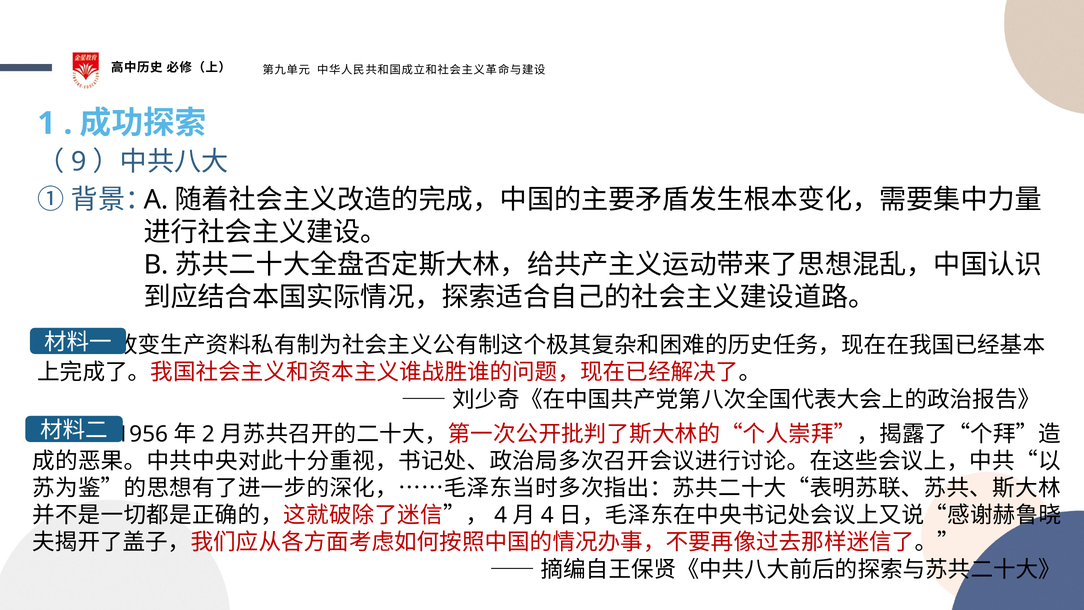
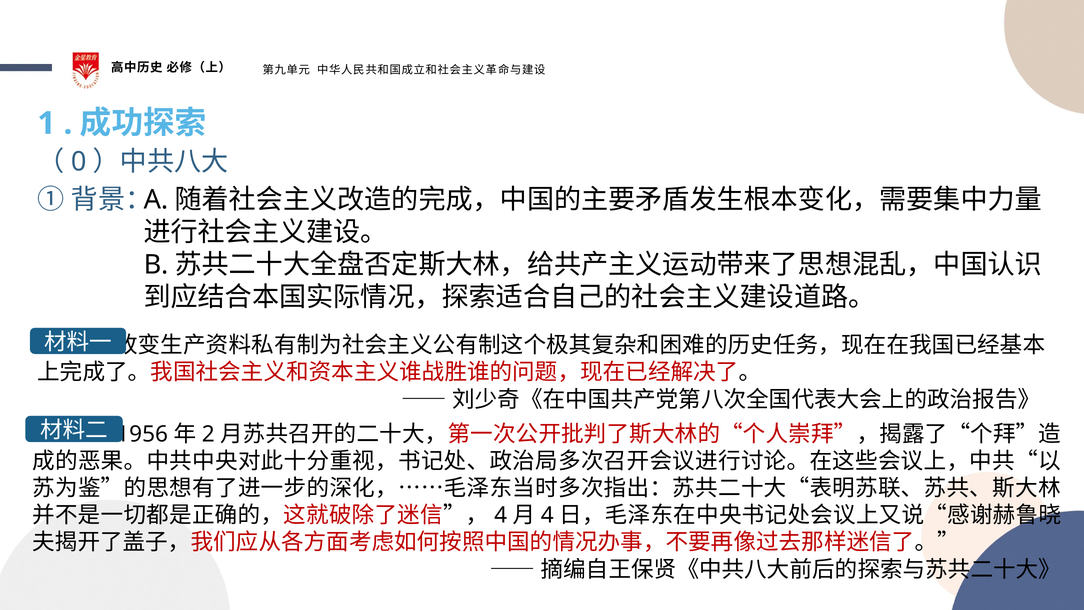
9: 9 -> 0
